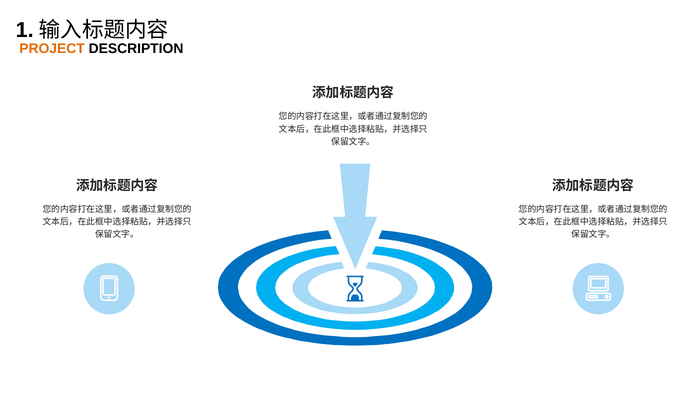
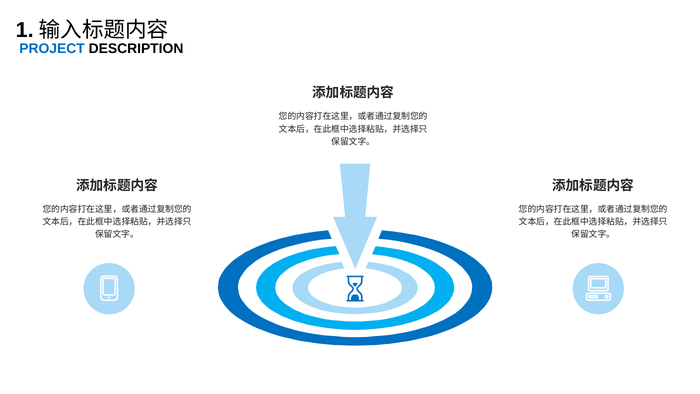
PROJECT colour: orange -> blue
